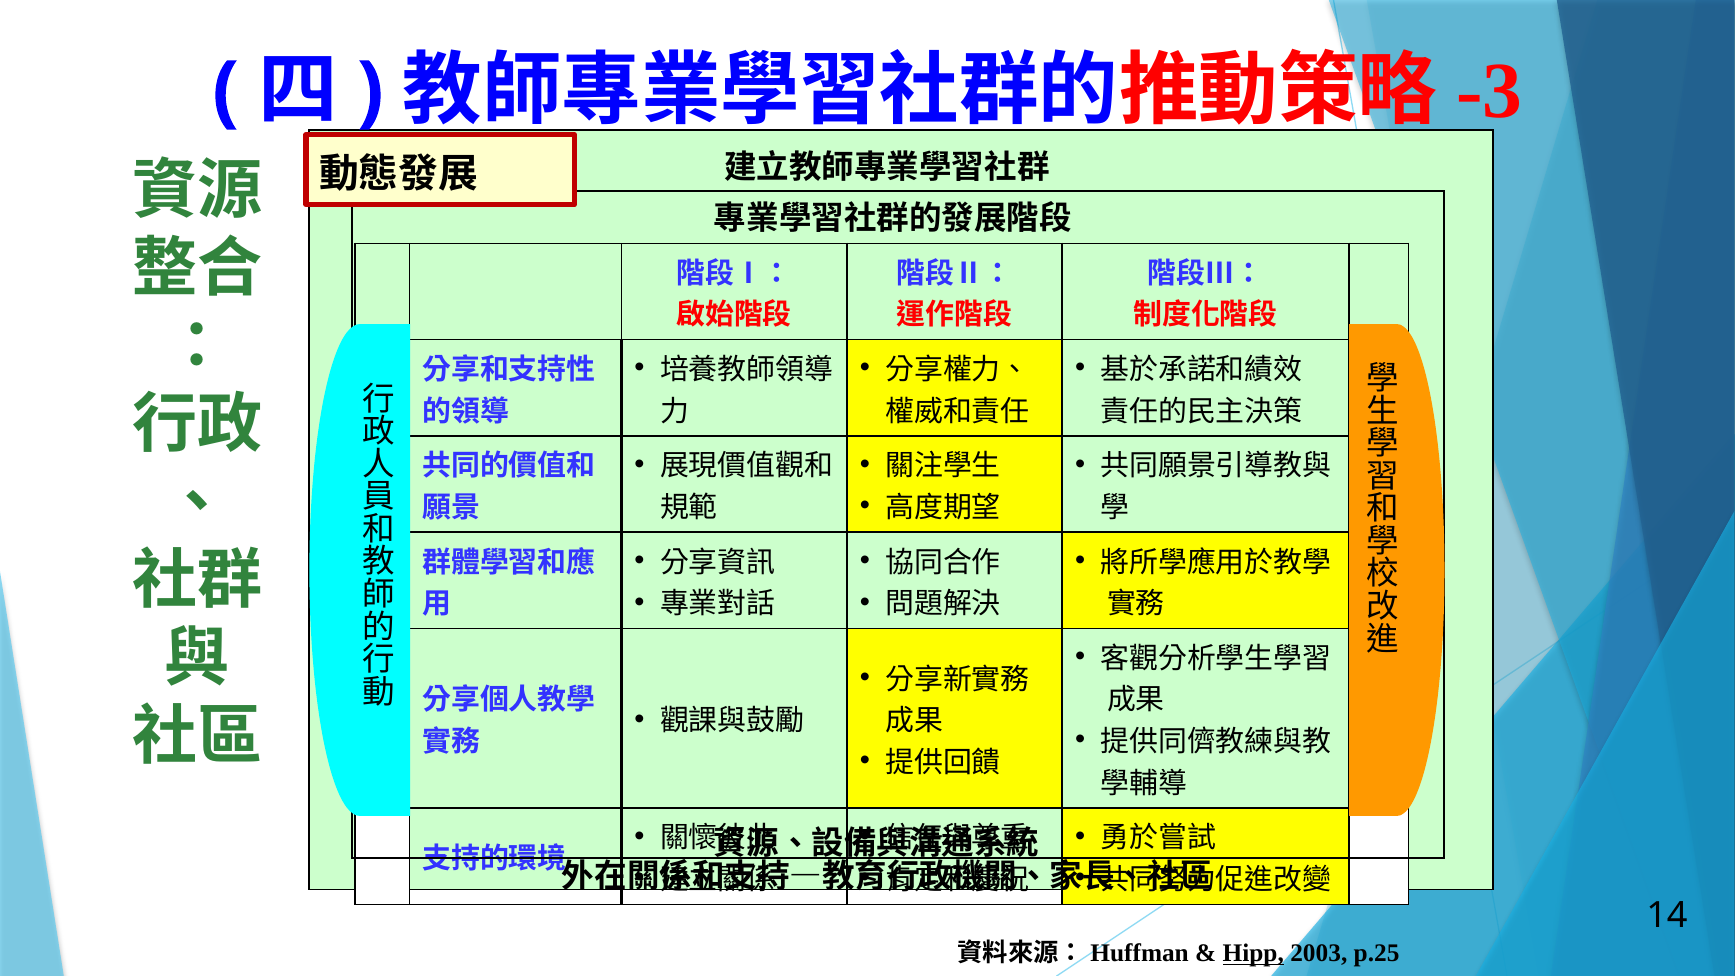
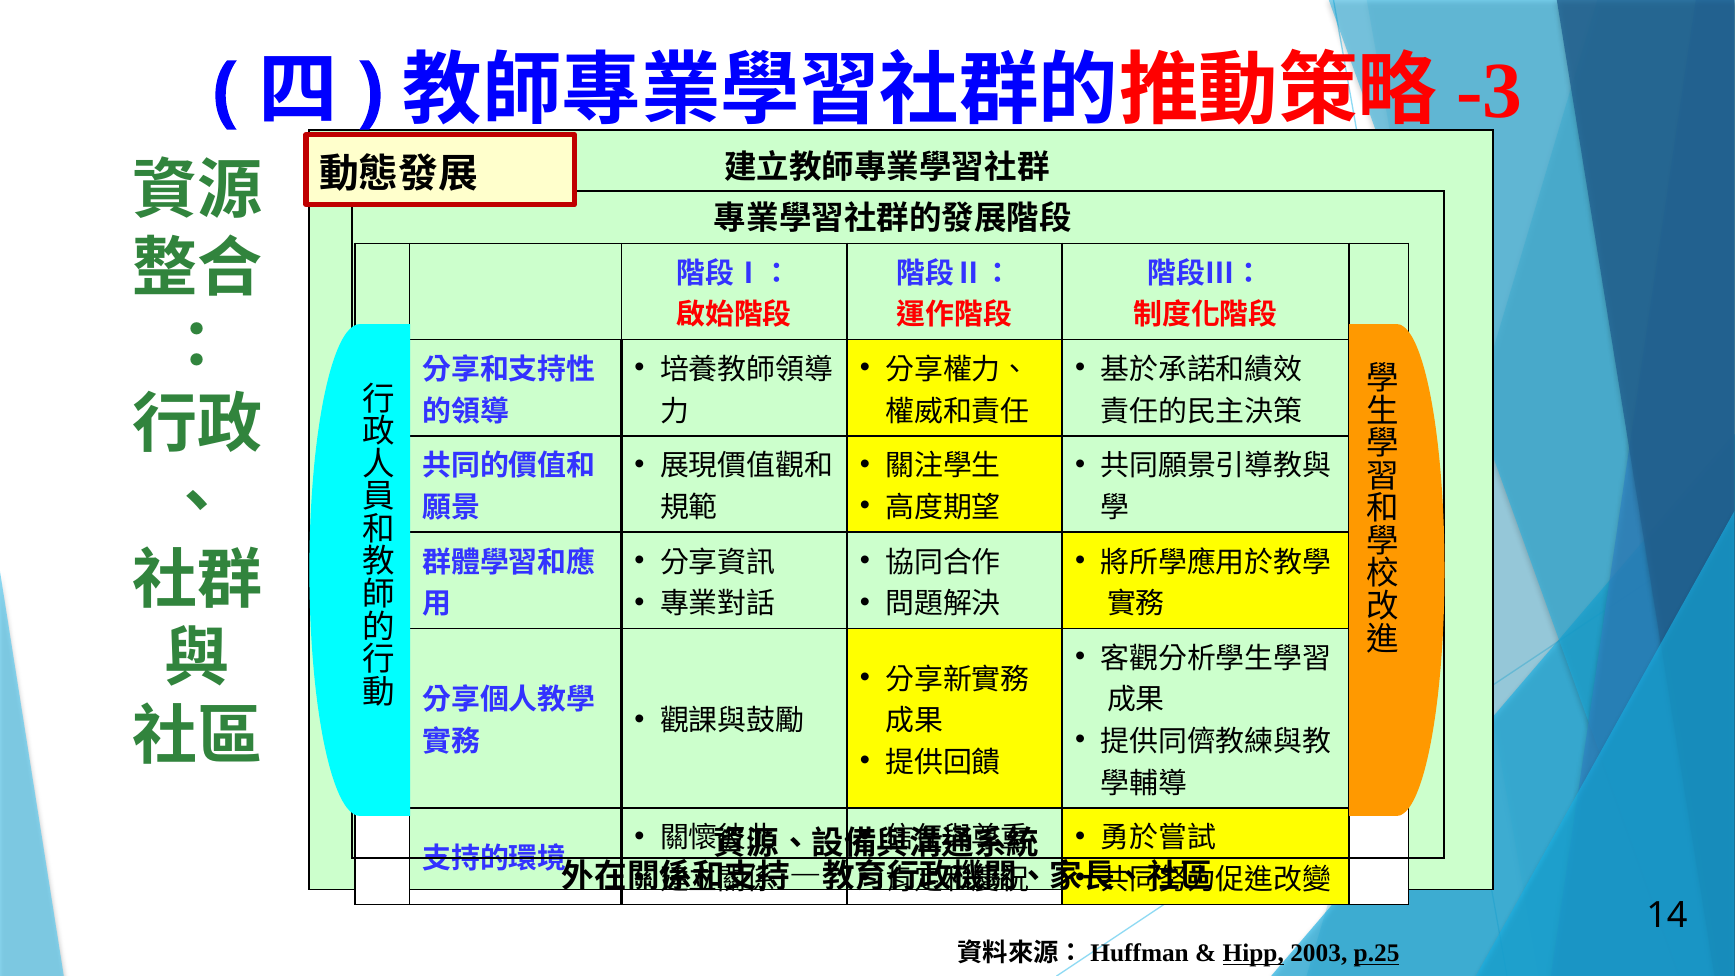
p.25 underline: none -> present
